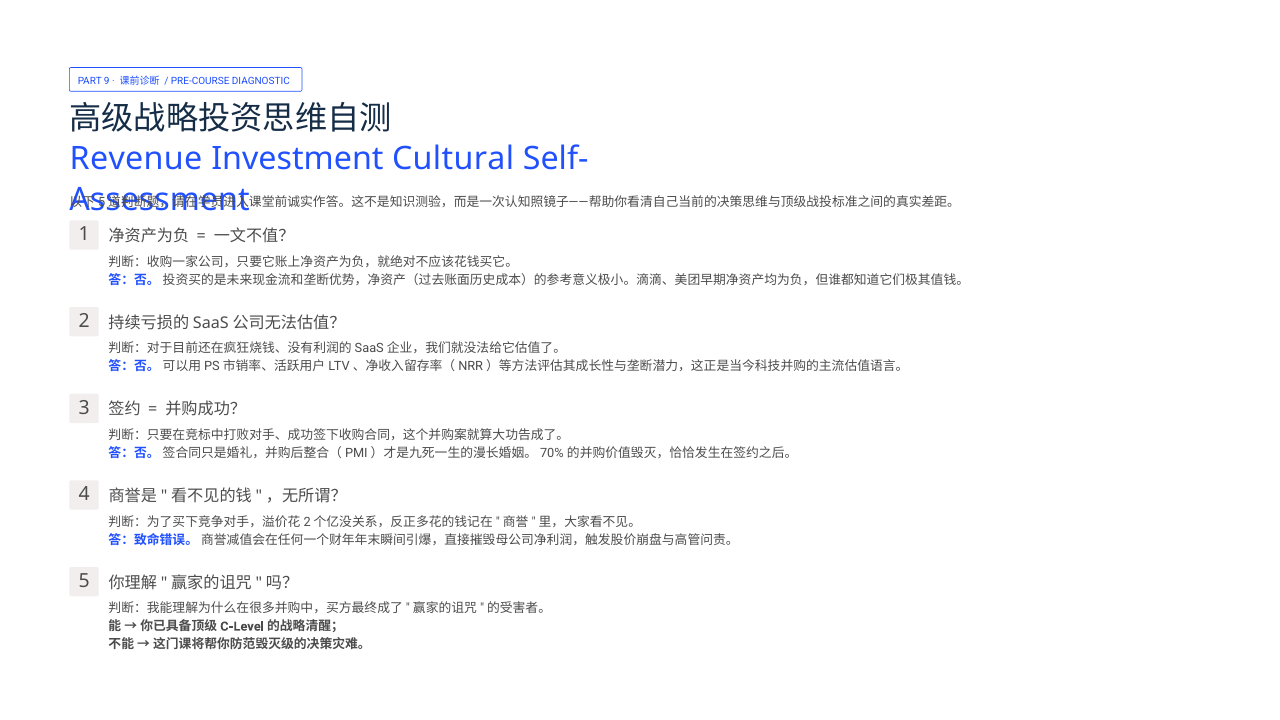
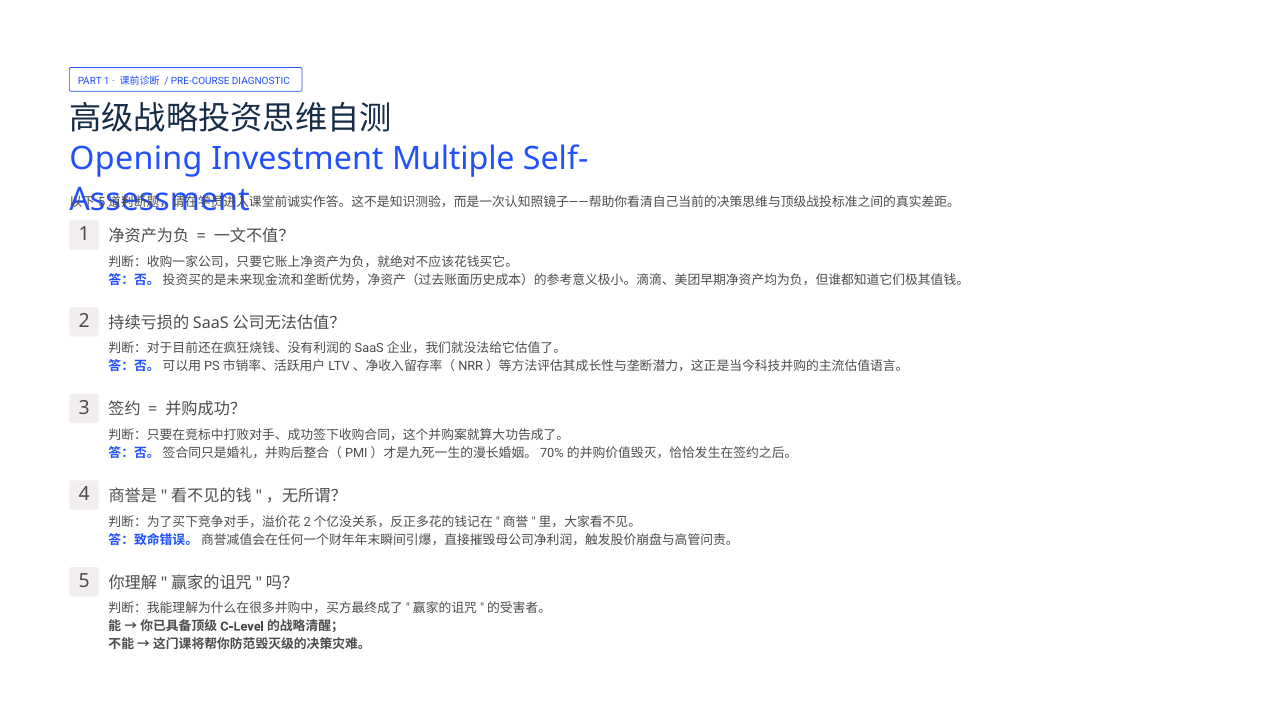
PART 9: 9 -> 1
Revenue: Revenue -> Opening
Cultural: Cultural -> Multiple
